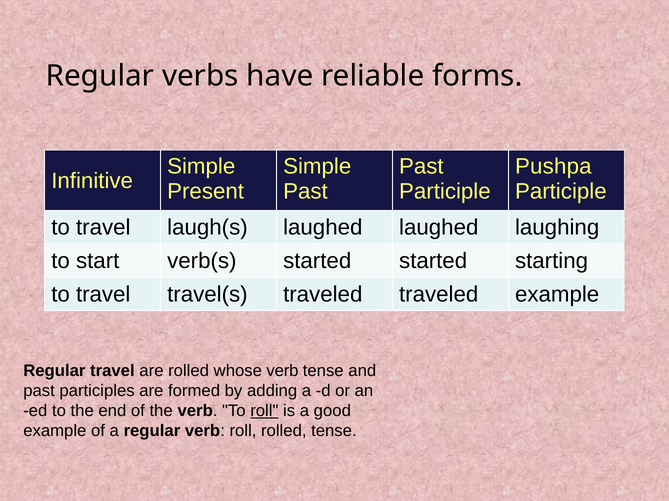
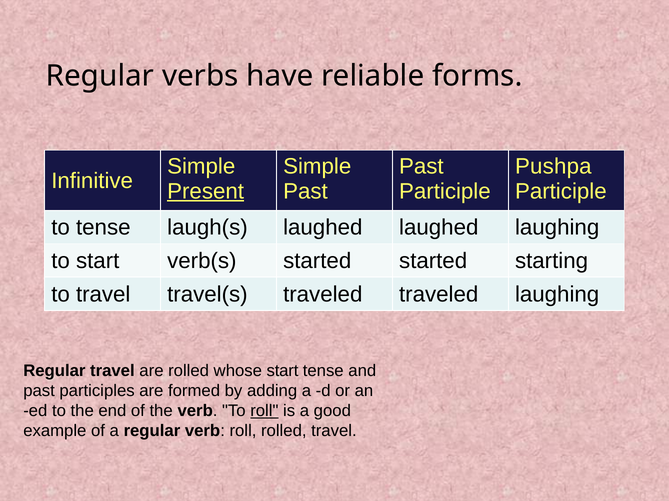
Present underline: none -> present
travel at (103, 228): travel -> tense
traveled example: example -> laughing
whose verb: verb -> start
rolled tense: tense -> travel
